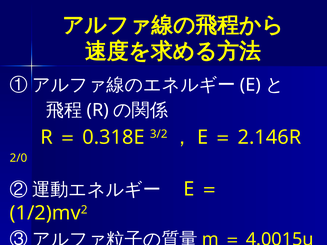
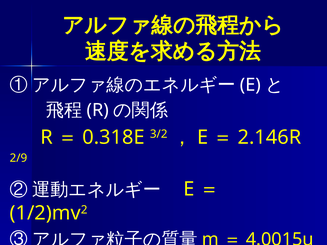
2/0: 2/0 -> 2/9
